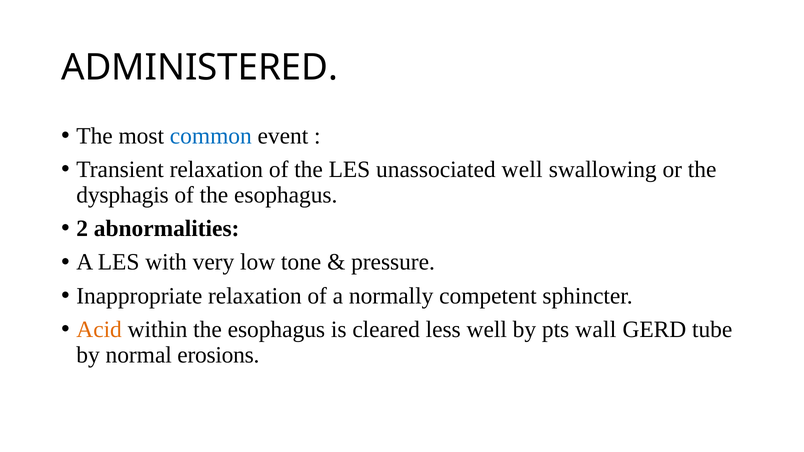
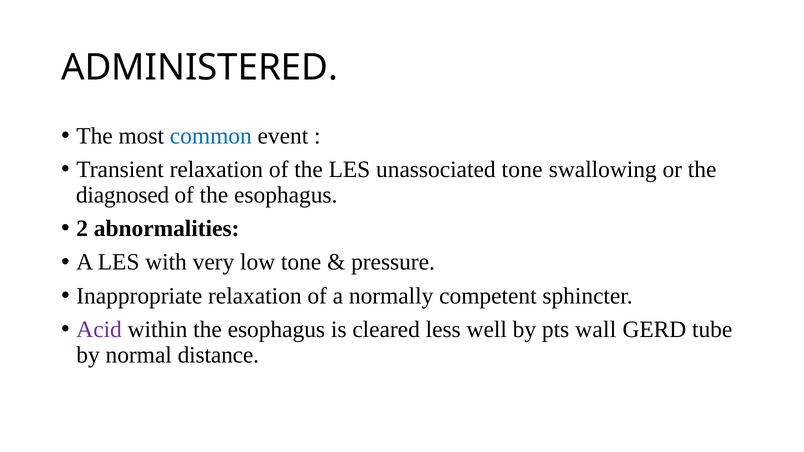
unassociated well: well -> tone
dysphagis: dysphagis -> diagnosed
Acid colour: orange -> purple
erosions: erosions -> distance
